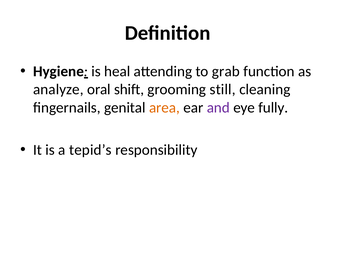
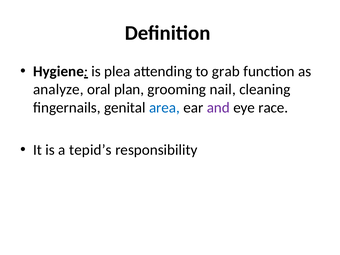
heal: heal -> plea
shift: shift -> plan
still: still -> nail
area colour: orange -> blue
fully: fully -> race
